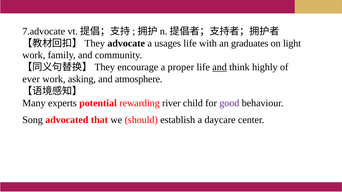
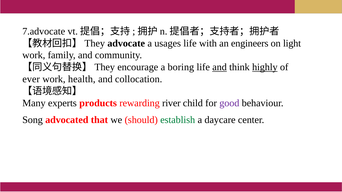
graduates: graduates -> engineers
proper: proper -> boring
highly underline: none -> present
asking: asking -> health
atmosphere: atmosphere -> collocation
potential: potential -> products
establish colour: black -> green
